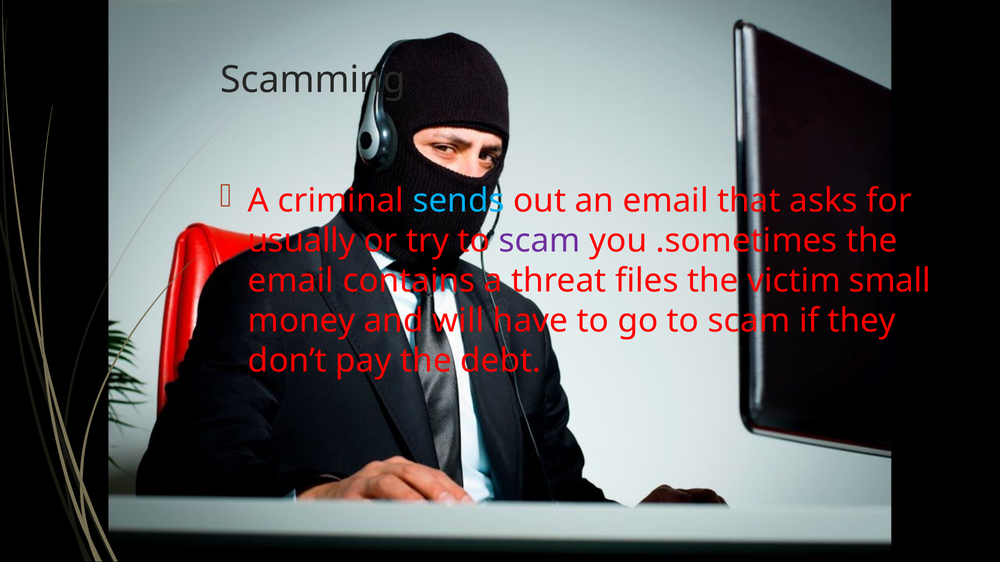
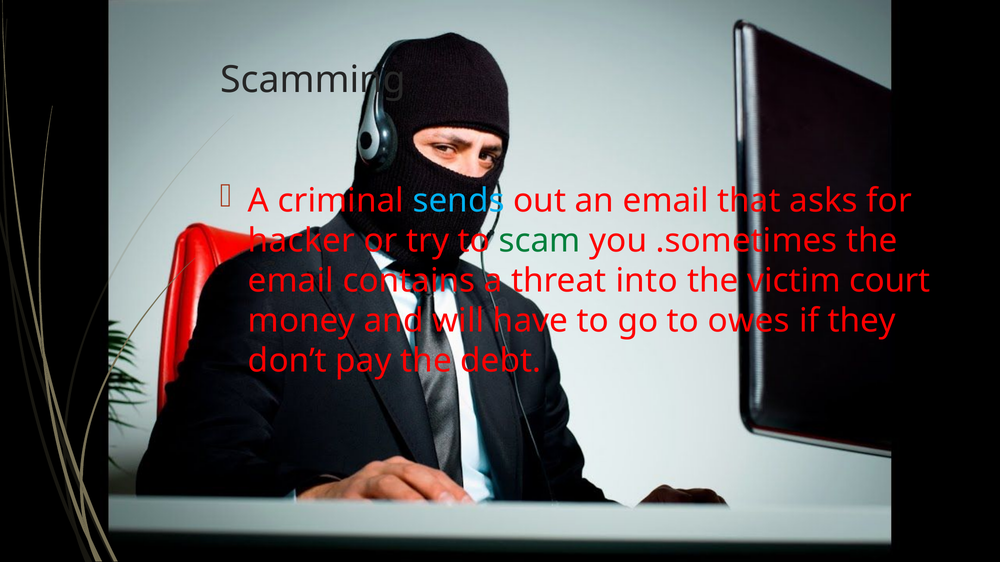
usually: usually -> hacker
scam at (540, 241) colour: purple -> green
files: files -> into
small: small -> court
go to scam: scam -> owes
